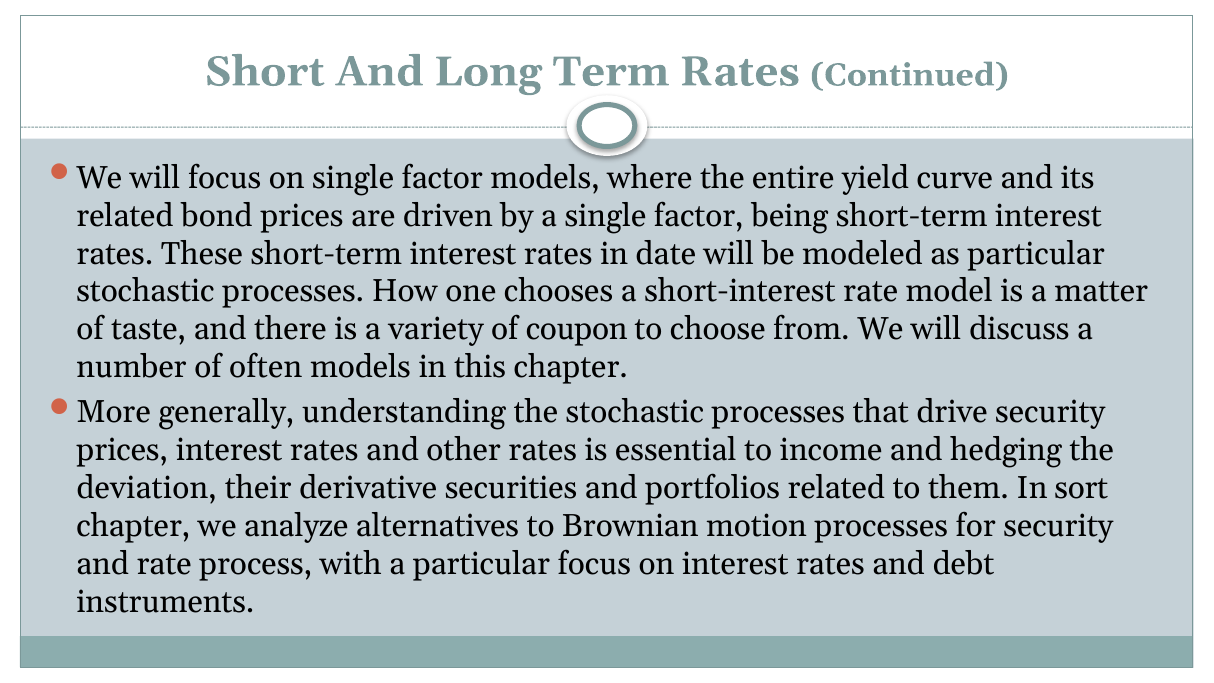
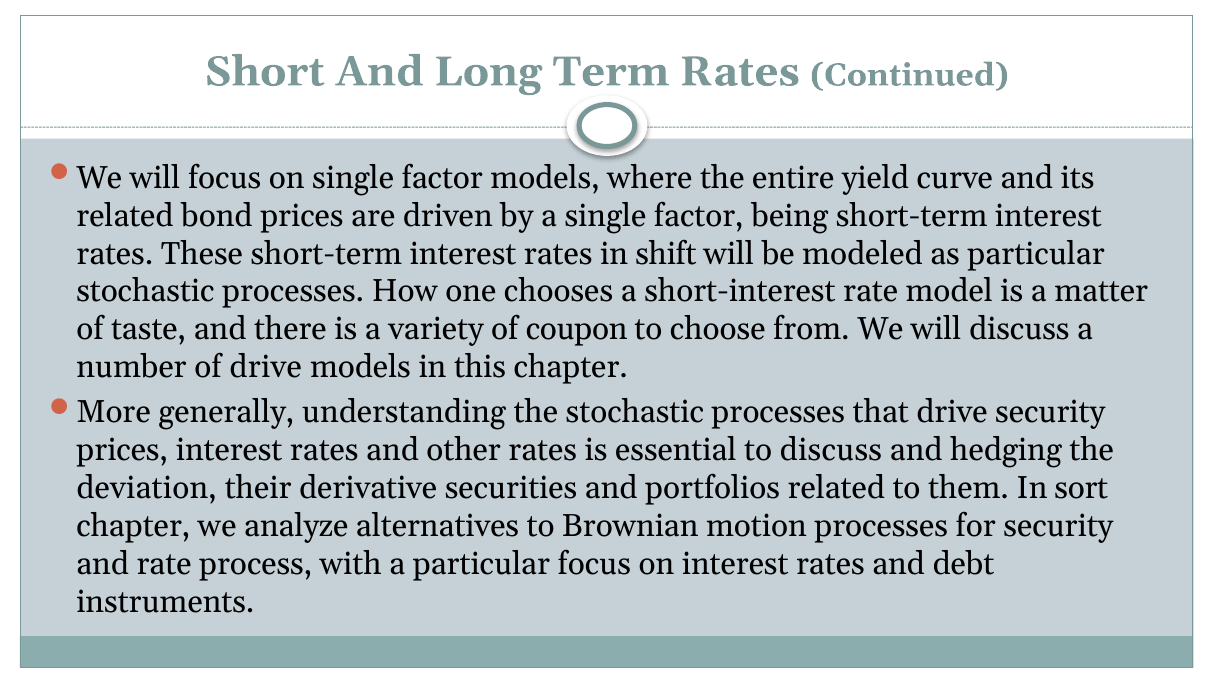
date: date -> shift
of often: often -> drive
to income: income -> discuss
